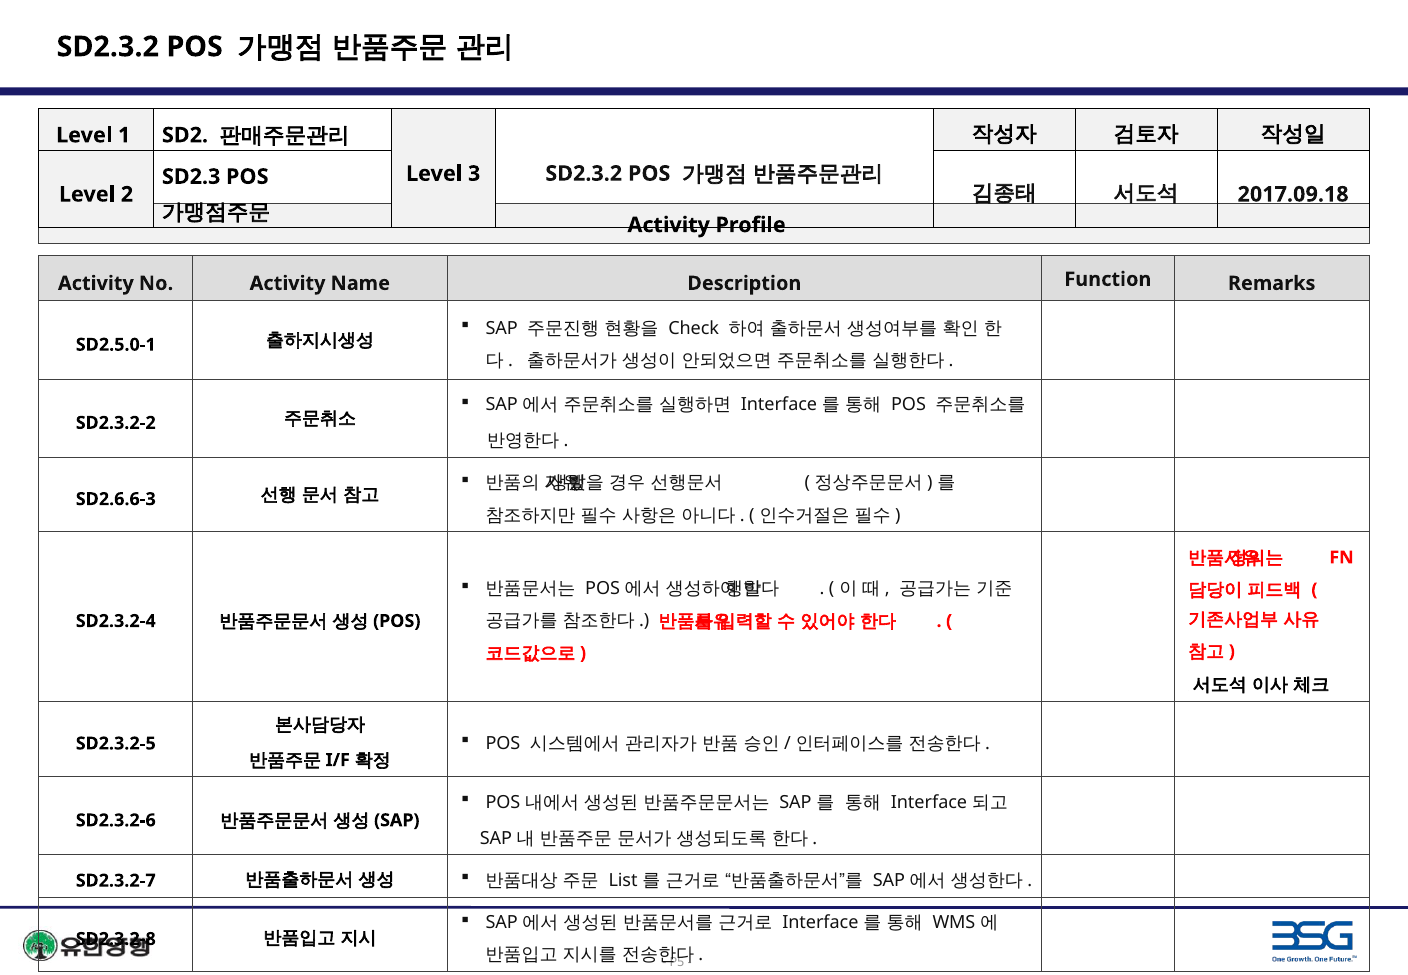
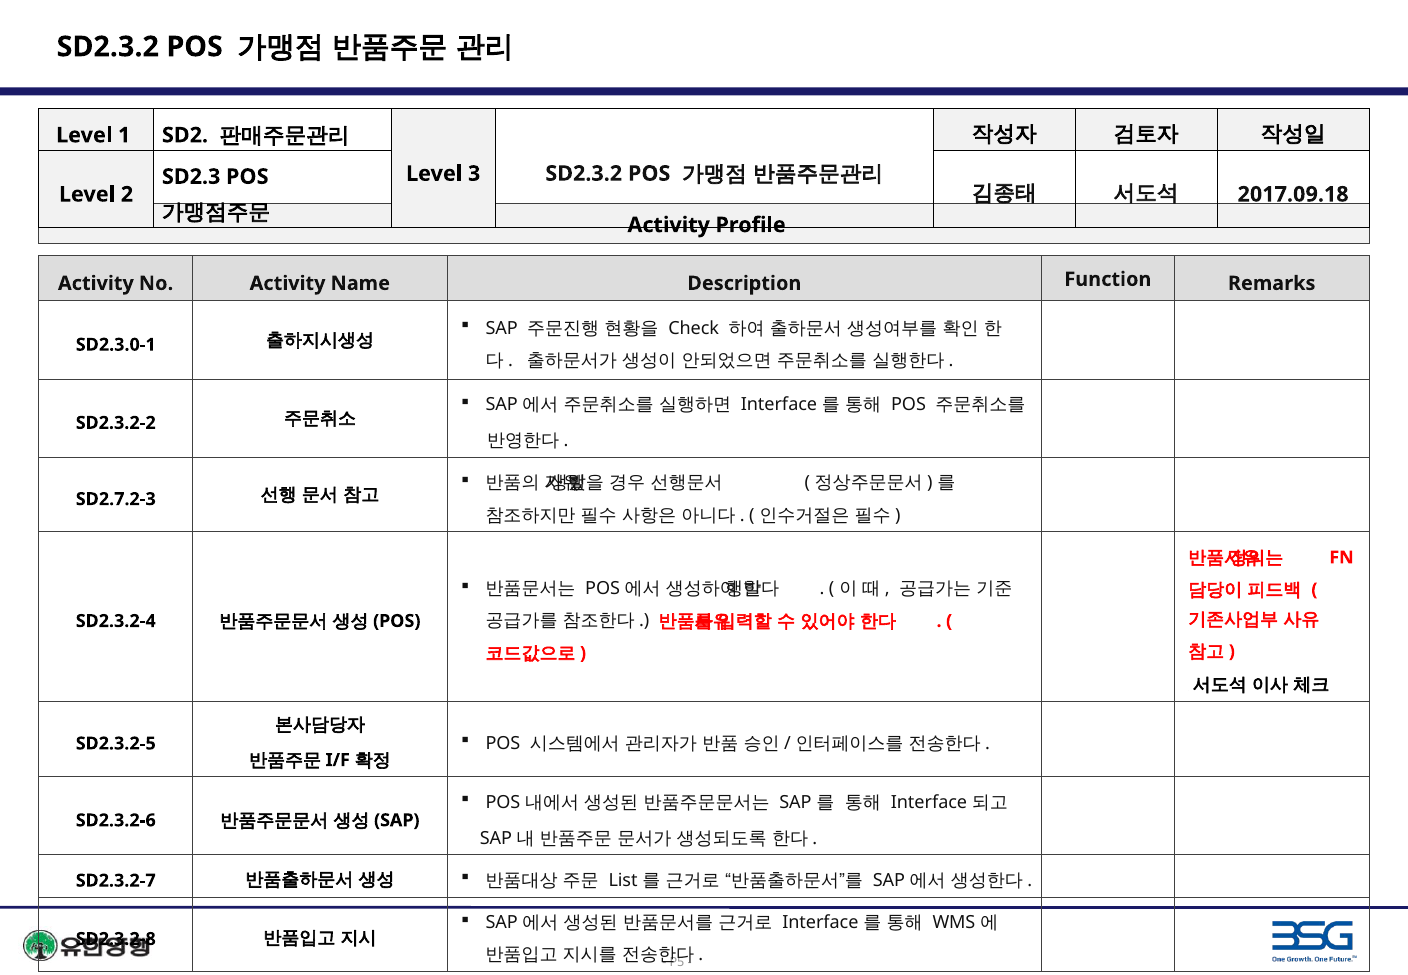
SD2.5.0-1: SD2.5.0-1 -> SD2.3.0-1
SD2.6.6-3: SD2.6.6-3 -> SD2.7.2-3
